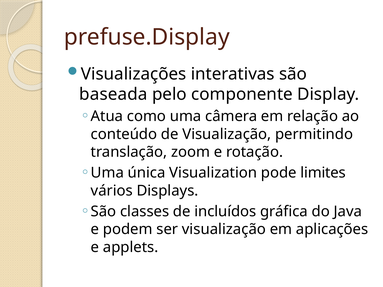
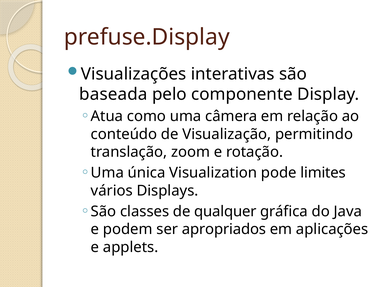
incluídos: incluídos -> qualquer
ser visualização: visualização -> apropriados
